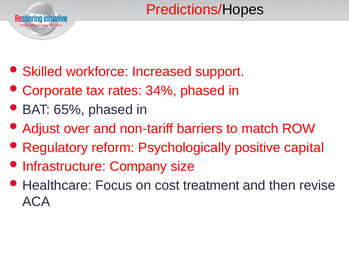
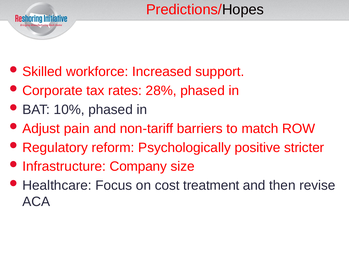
34%: 34% -> 28%
65%: 65% -> 10%
over: over -> pain
capital: capital -> stricter
